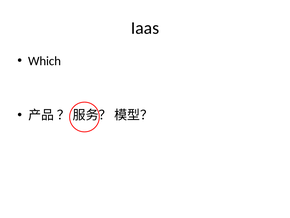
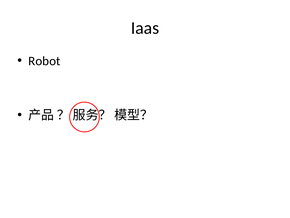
Which: Which -> Robot
